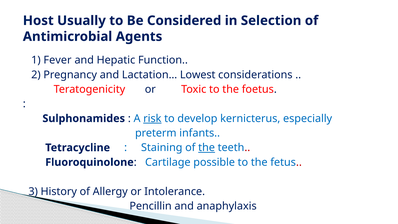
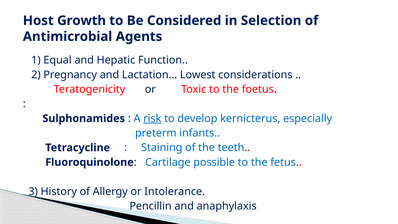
Usually: Usually -> Growth
Fever: Fever -> Equal
the at (207, 148) underline: present -> none
